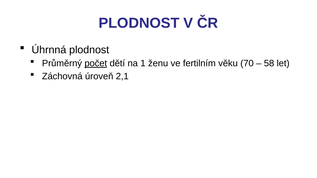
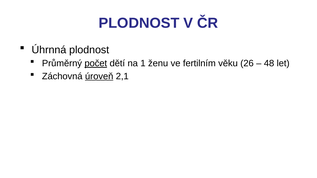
70: 70 -> 26
58: 58 -> 48
úroveň underline: none -> present
